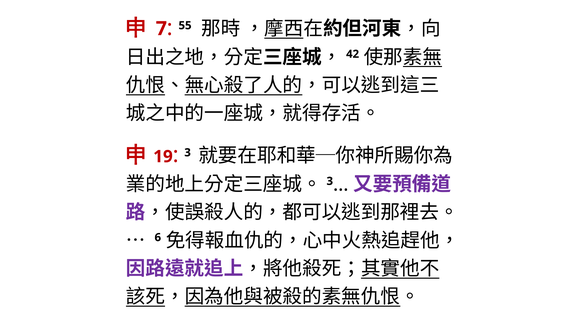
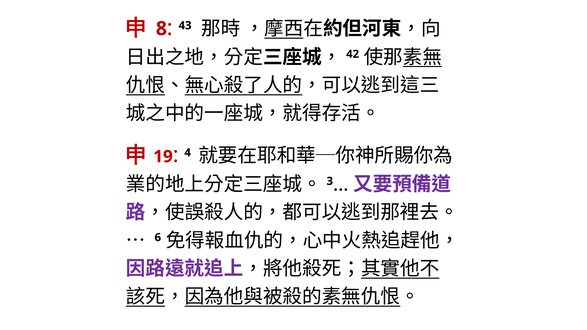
7: 7 -> 8
55: 55 -> 43
3: 3 -> 4
